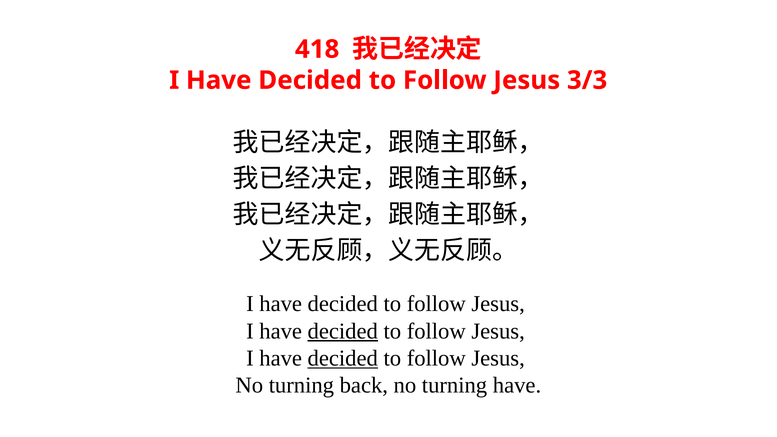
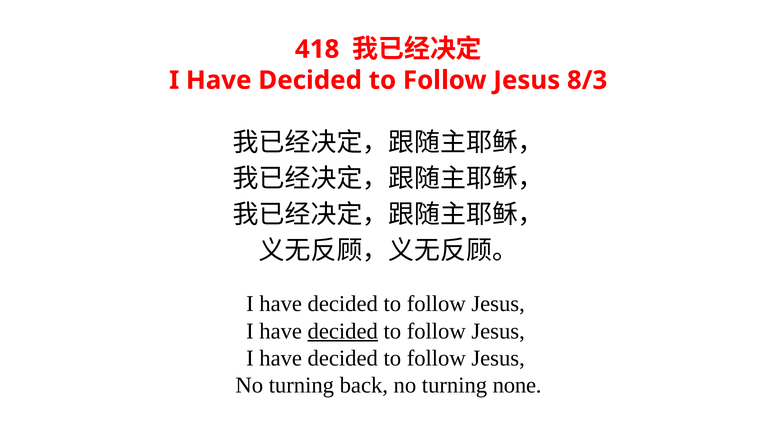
3/3: 3/3 -> 8/3
decided at (343, 358) underline: present -> none
turning have: have -> none
